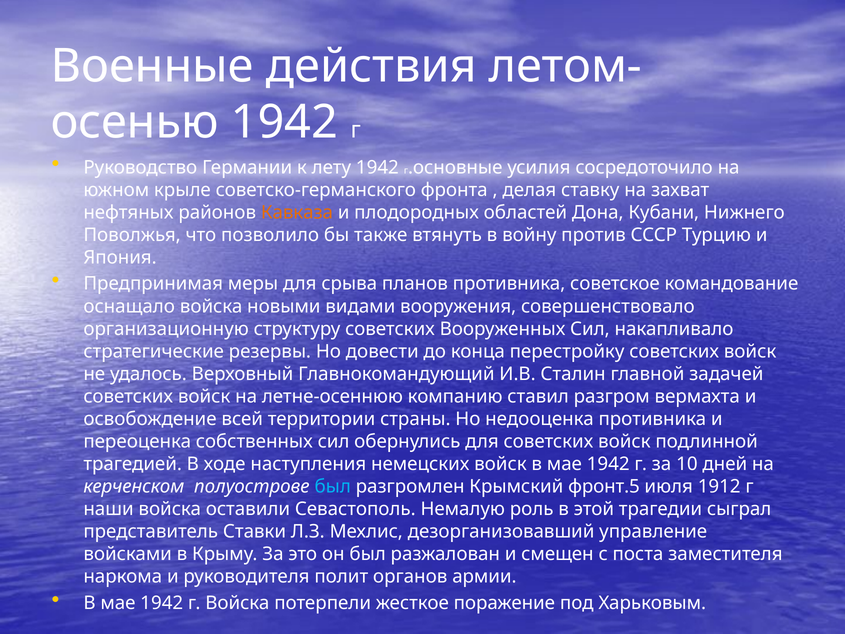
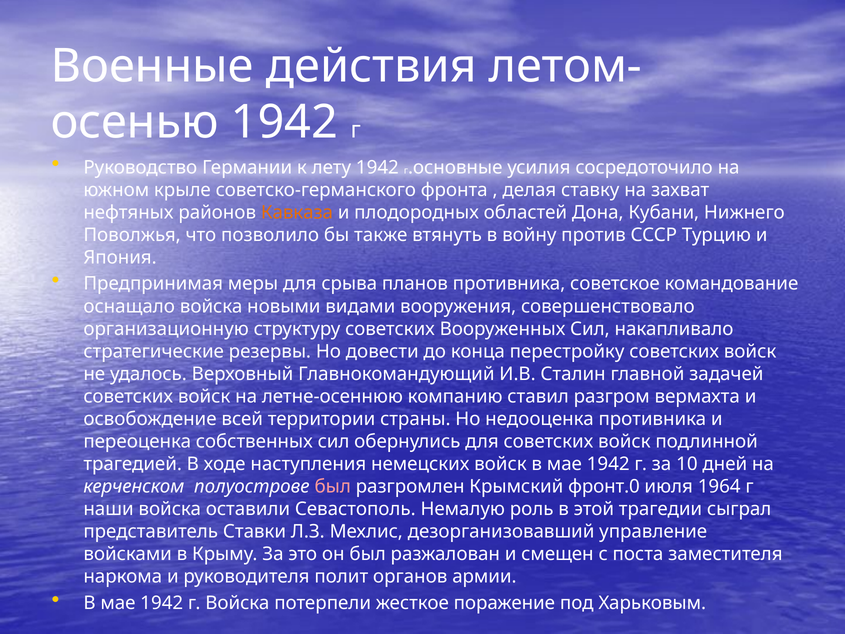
был at (333, 486) colour: light blue -> pink
фронт.5: фронт.5 -> фронт.0
1912: 1912 -> 1964
